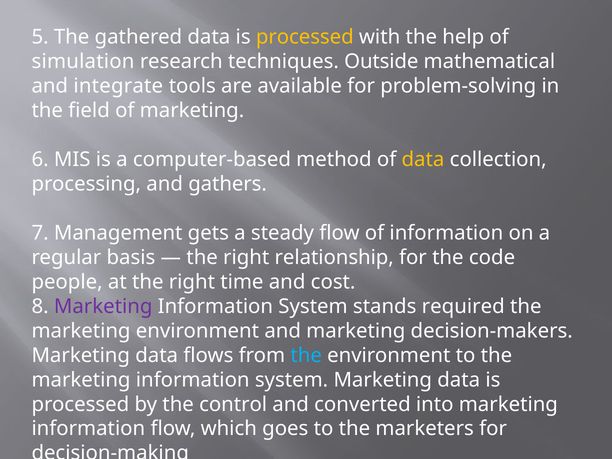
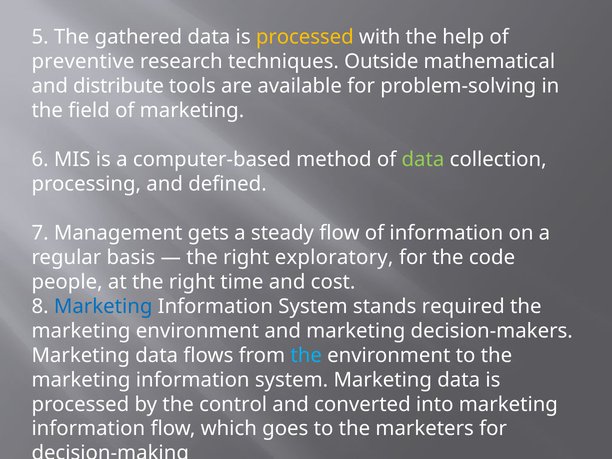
simulation: simulation -> preventive
integrate: integrate -> distribute
data at (423, 159) colour: yellow -> light green
gathers: gathers -> defined
relationship: relationship -> exploratory
Marketing at (103, 306) colour: purple -> blue
